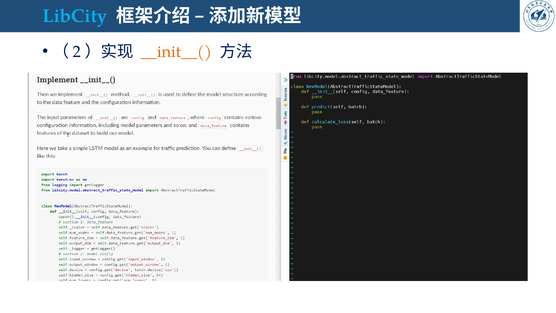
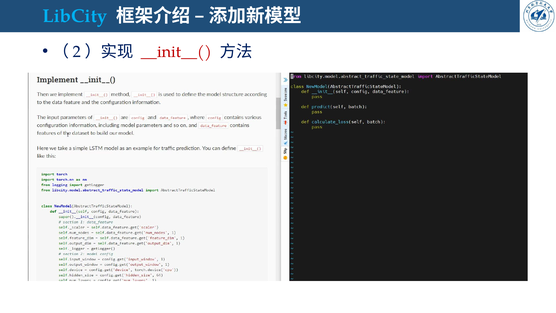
__init__( colour: orange -> red
